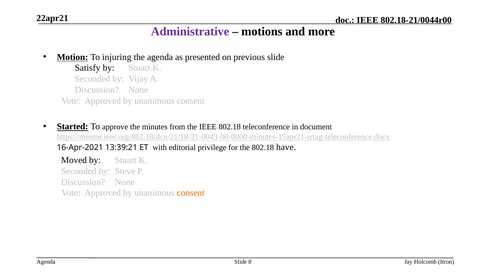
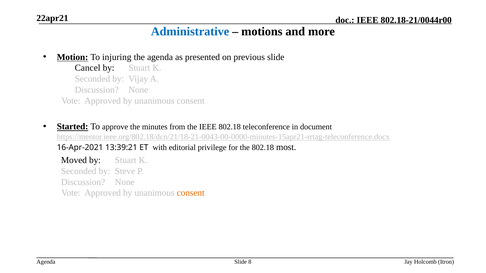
Administrative colour: purple -> blue
Satisfy: Satisfy -> Cancel
have: have -> most
